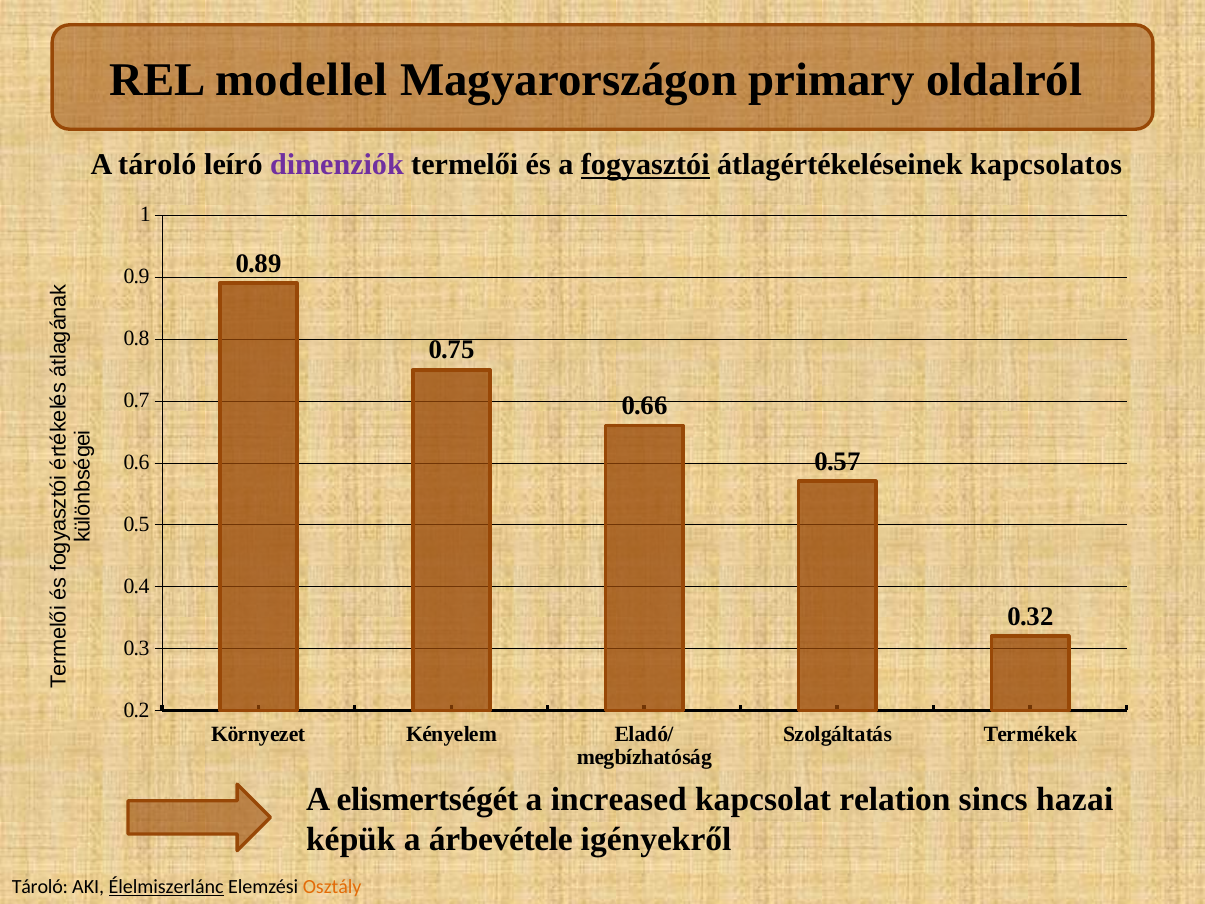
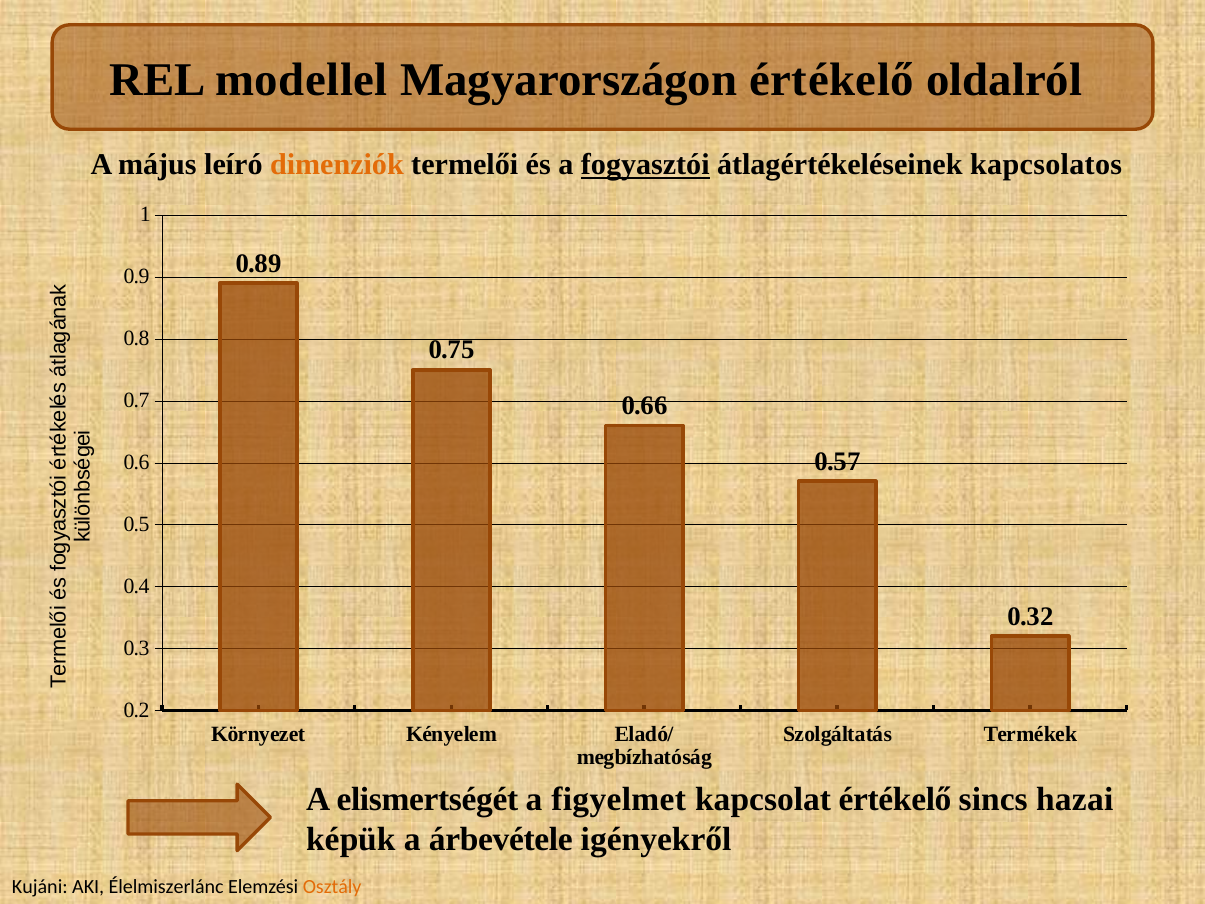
Magyarországon primary: primary -> értékelő
A tároló: tároló -> május
dimenziók colour: purple -> orange
increased: increased -> figyelmet
kapcsolat relation: relation -> értékelő
Tároló at (40, 887): Tároló -> Kujáni
Élelmiszerlánc underline: present -> none
